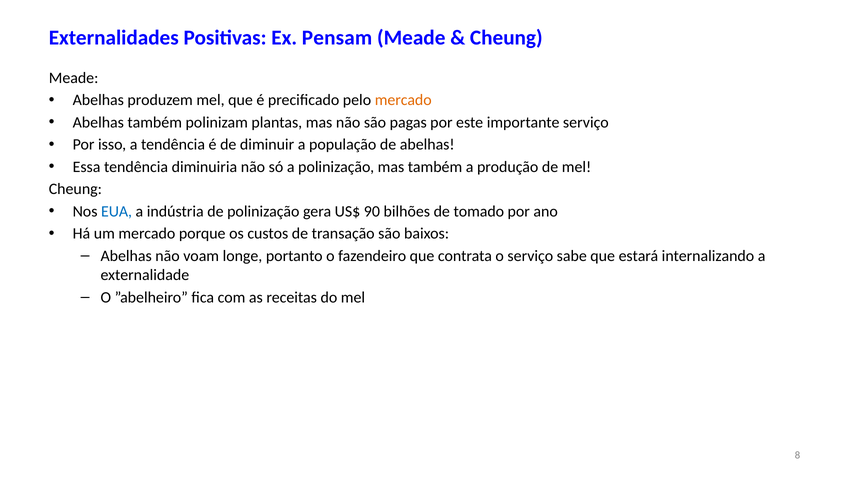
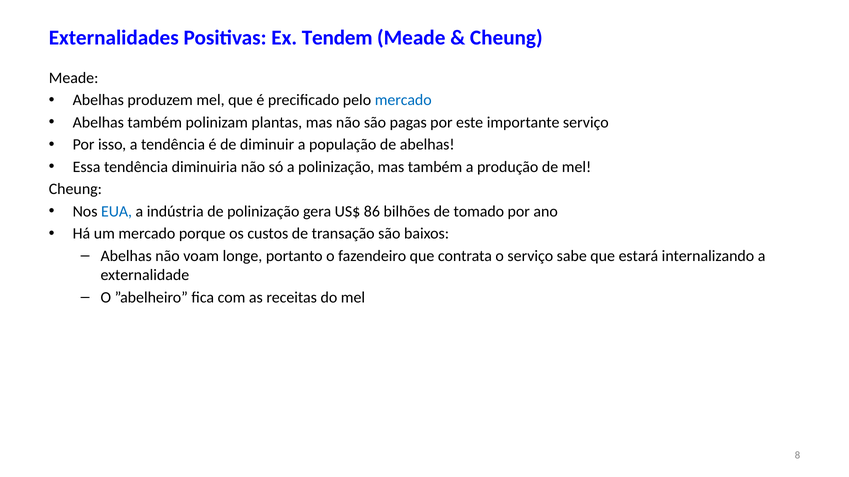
Pensam: Pensam -> Tendem
mercado at (403, 100) colour: orange -> blue
90: 90 -> 86
